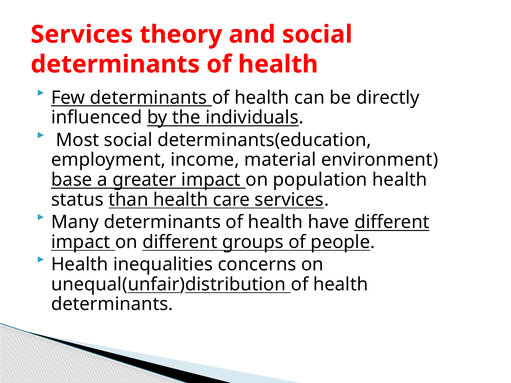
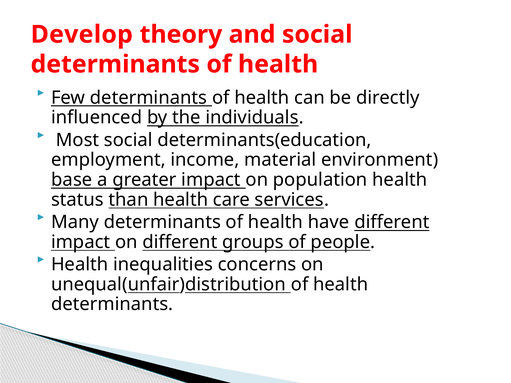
Services at (82, 34): Services -> Develop
